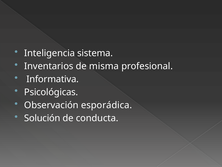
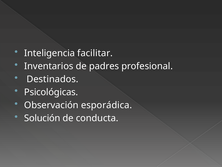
sistema: sistema -> facilitar
misma: misma -> padres
Informativa: Informativa -> Destinados
